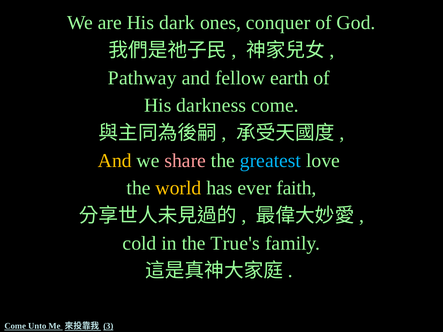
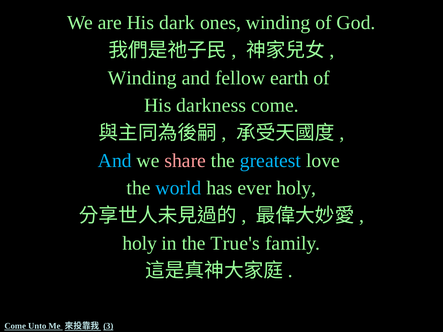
ones conquer: conquer -> winding
Pathway at (142, 78): Pathway -> Winding
And at (115, 161) colour: yellow -> light blue
world colour: yellow -> light blue
ever faith: faith -> holy
cold at (140, 243): cold -> holy
